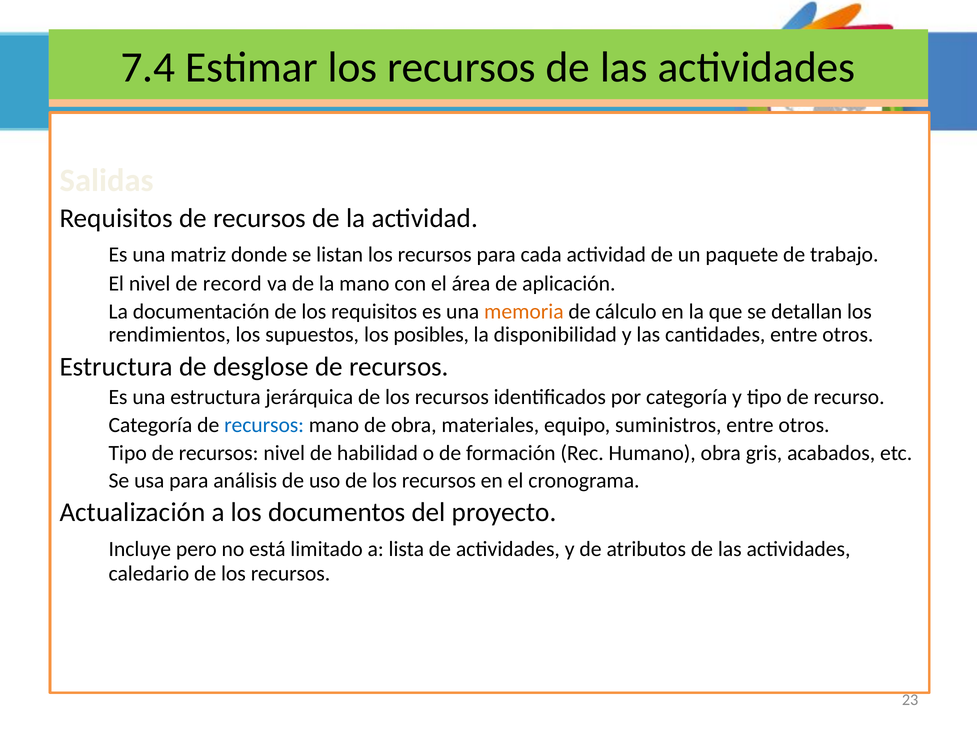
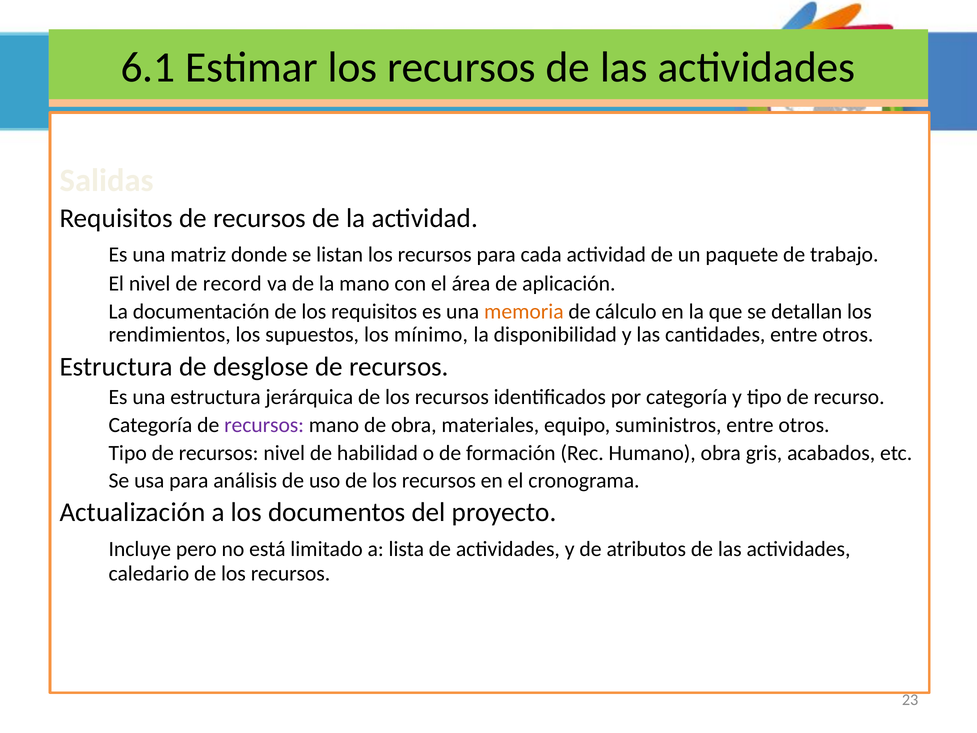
7.4 at (148, 67): 7.4 -> 6.1
posibles: posibles -> mínimo
recursos at (264, 425) colour: blue -> purple
